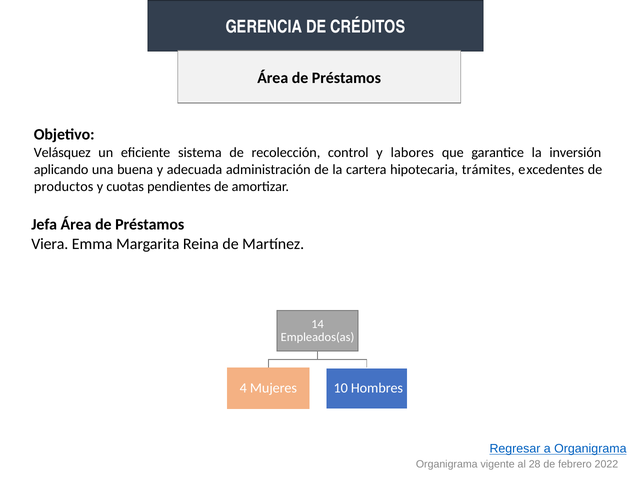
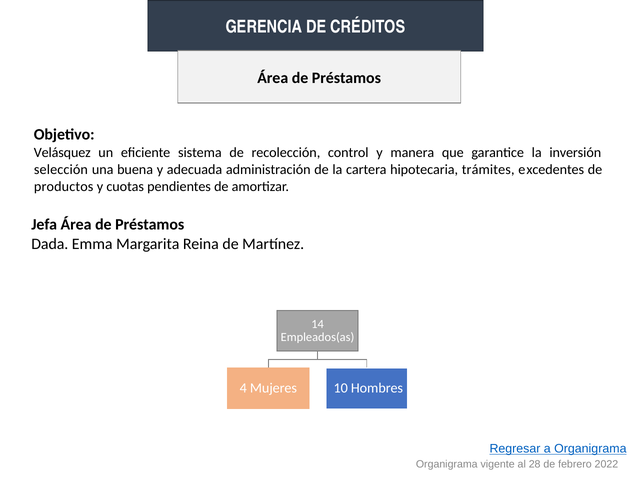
labores: labores -> manera
aplicando: aplicando -> selección
Viera: Viera -> Dada
